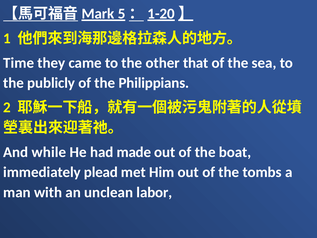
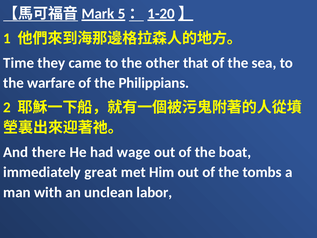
publicly: publicly -> warfare
while: while -> there
made: made -> wage
plead: plead -> great
